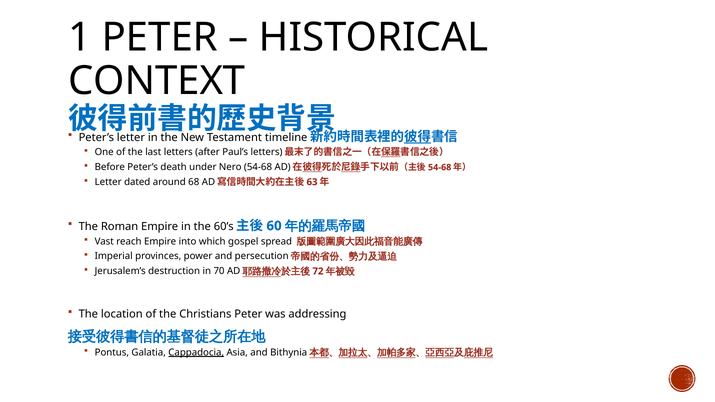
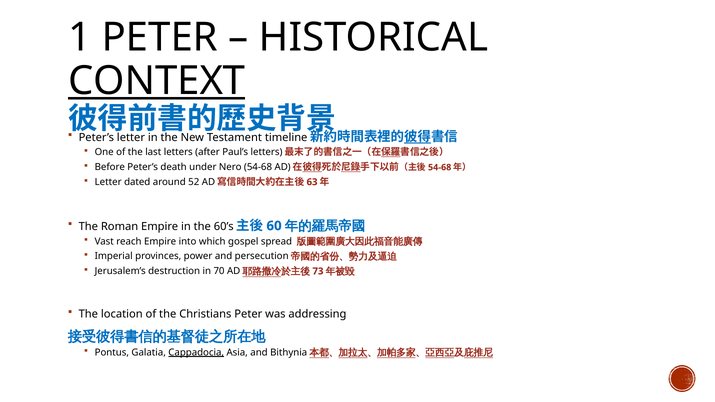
CONTEXT underline: none -> present
68: 68 -> 52
72: 72 -> 73
